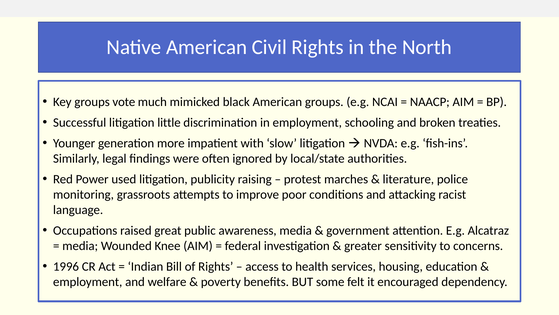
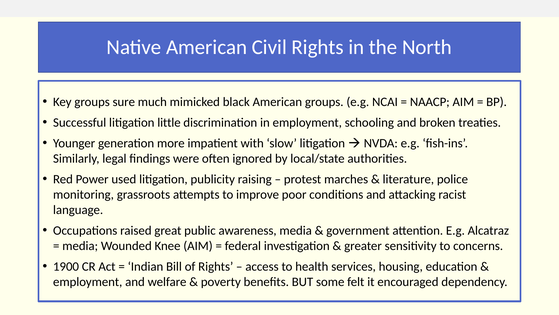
vote: vote -> sure
1996: 1996 -> 1900
